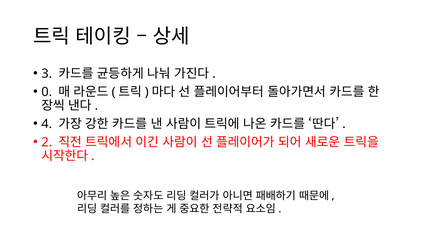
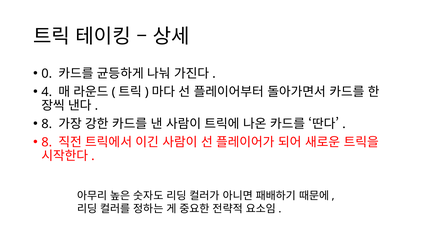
3: 3 -> 0
0: 0 -> 4
4 at (47, 124): 4 -> 8
2 at (47, 142): 2 -> 8
